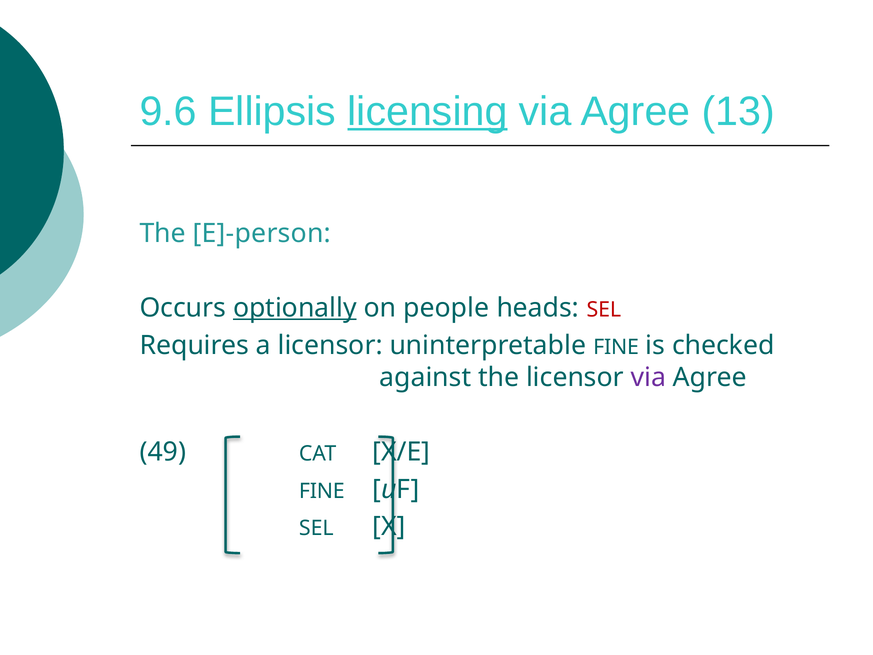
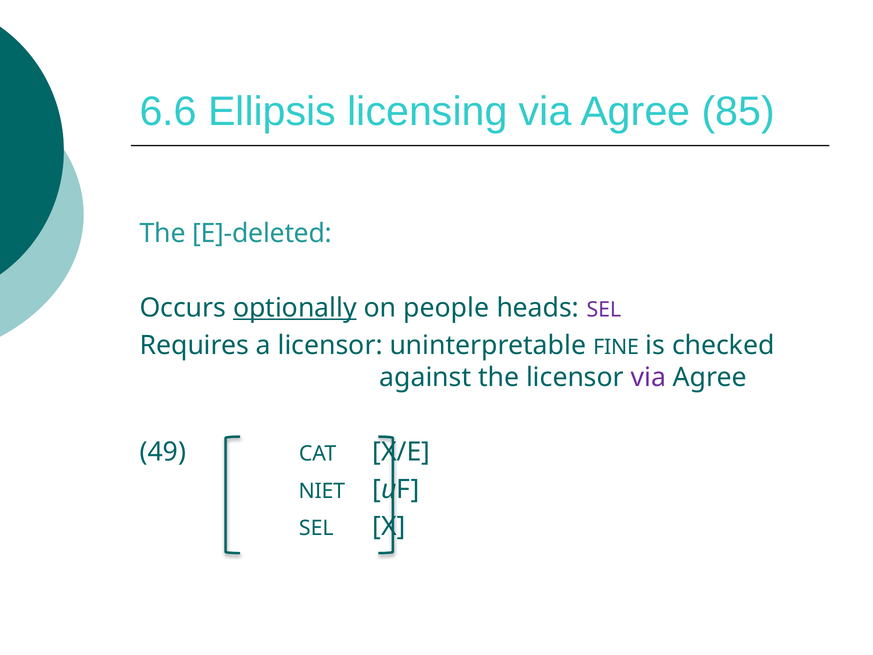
9.6: 9.6 -> 6.6
licensing underline: present -> none
13: 13 -> 85
E]-person: E]-person -> E]-deleted
SEL at (604, 310) colour: red -> purple
FINE at (322, 491): FINE -> NIET
